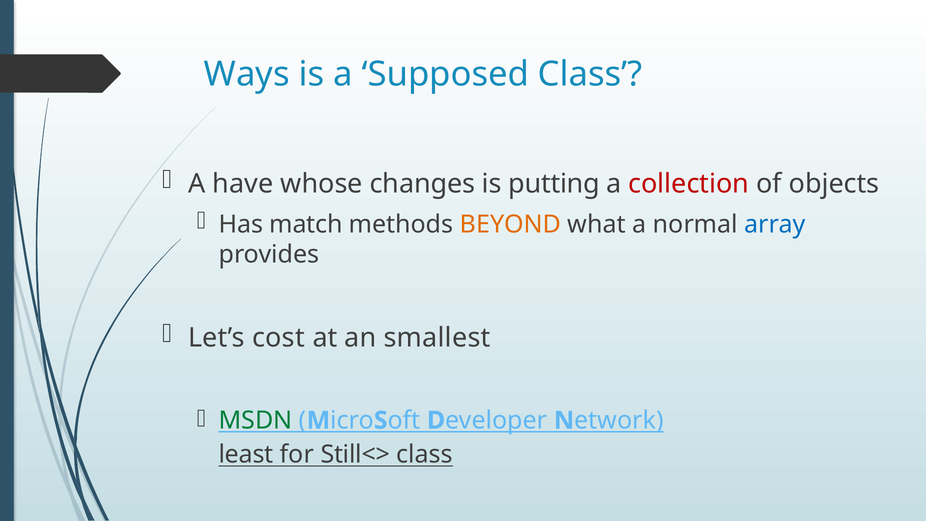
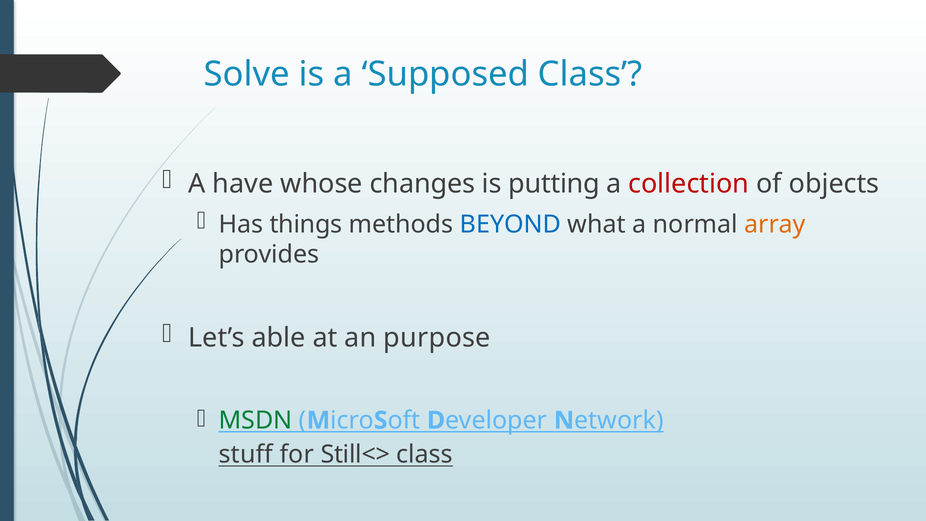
Ways: Ways -> Solve
match: match -> things
BEYOND colour: orange -> blue
array colour: blue -> orange
cost: cost -> able
smallest: smallest -> purpose
least: least -> stuff
